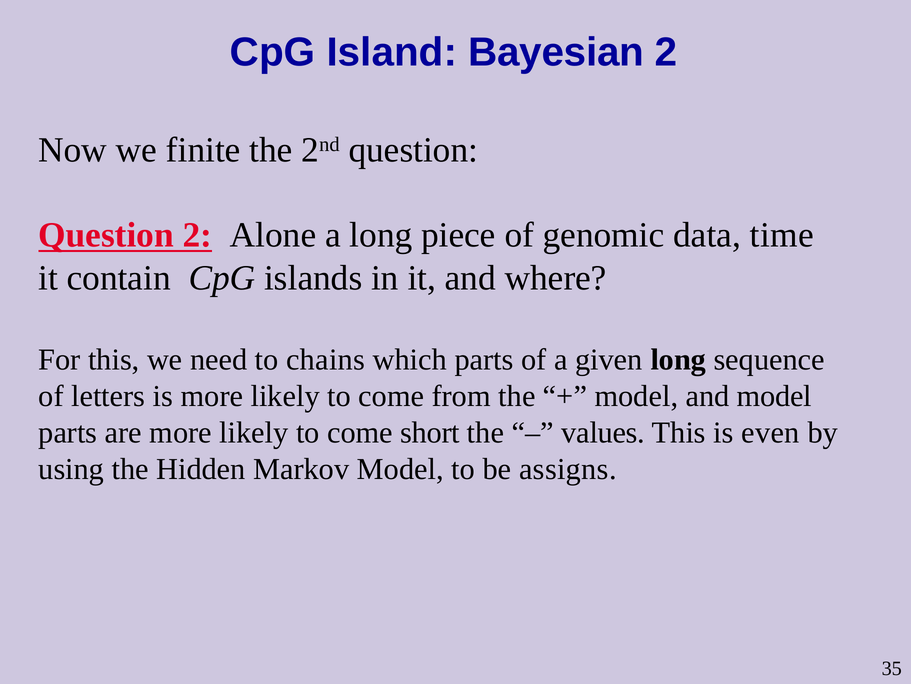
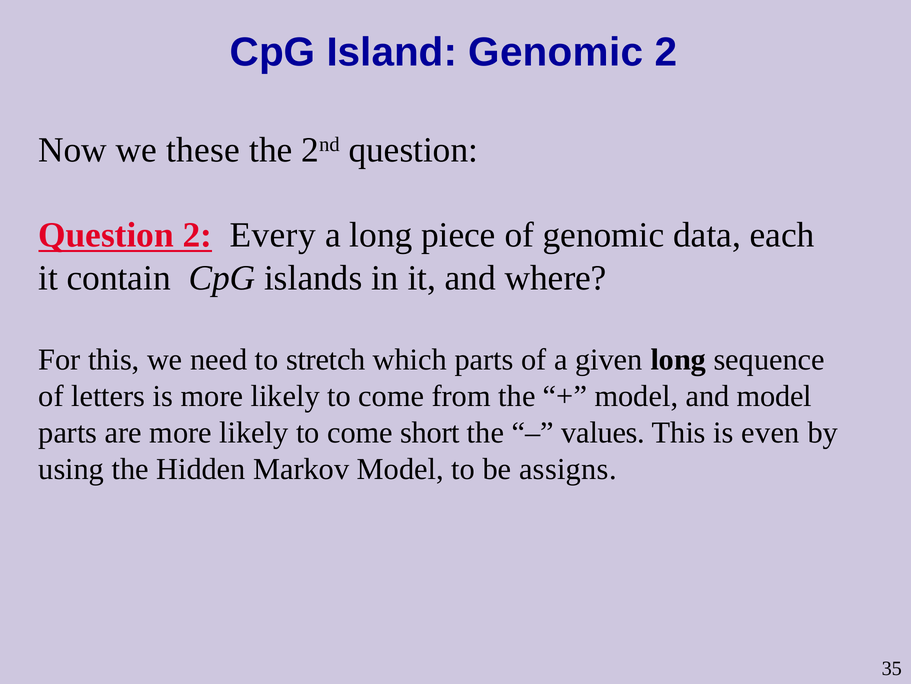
Island Bayesian: Bayesian -> Genomic
finite: finite -> these
Alone: Alone -> Every
time: time -> each
chains: chains -> stretch
